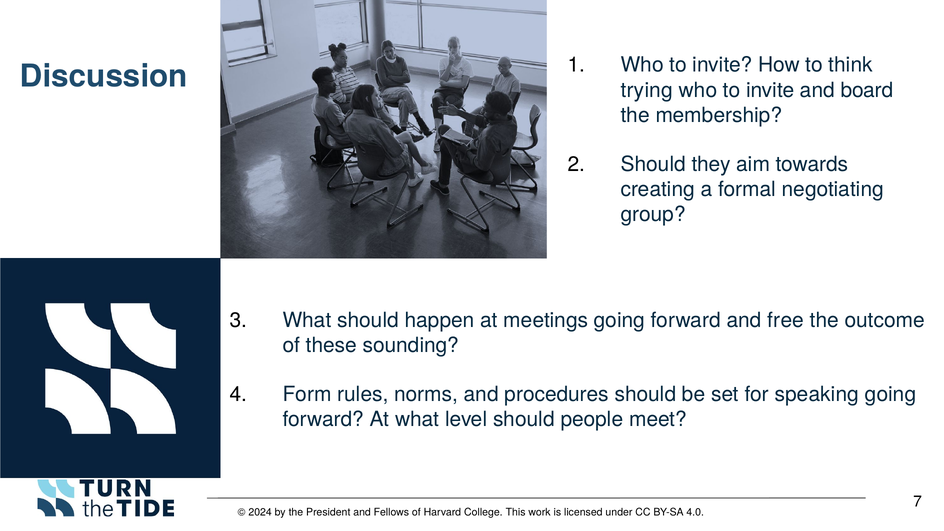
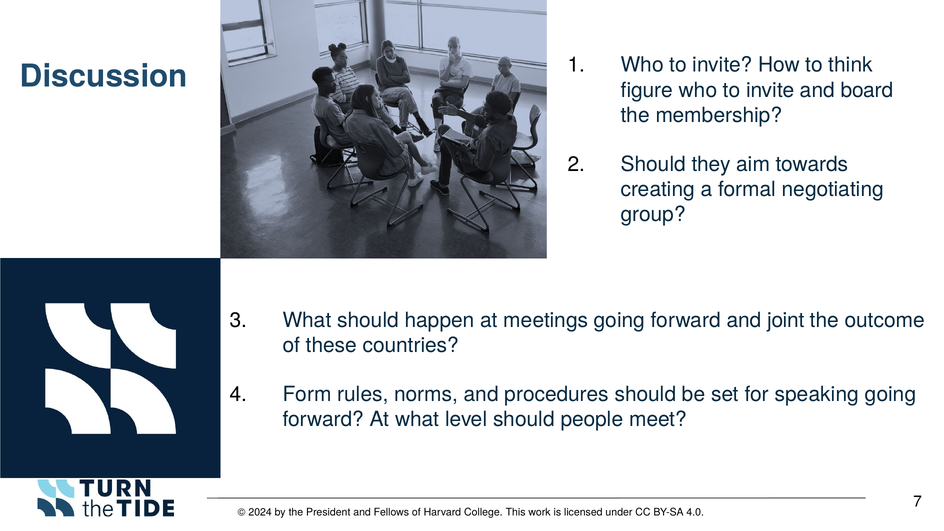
trying: trying -> figure
free: free -> joint
sounding: sounding -> countries
